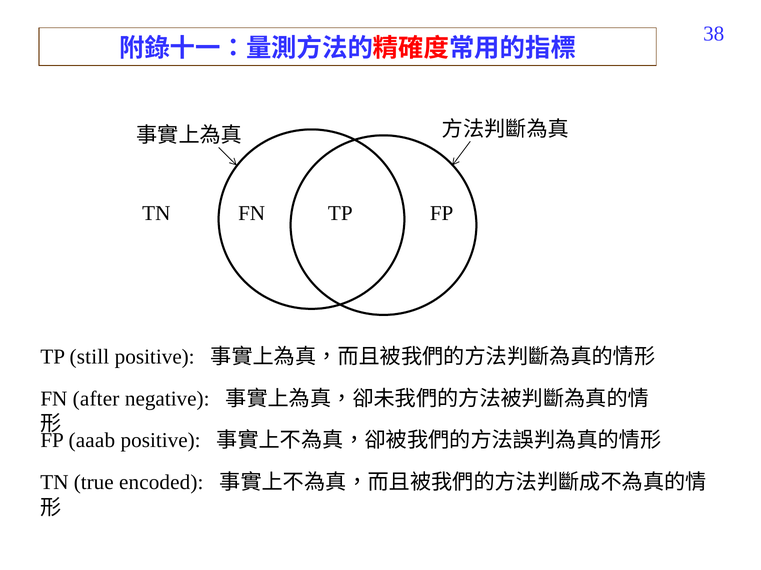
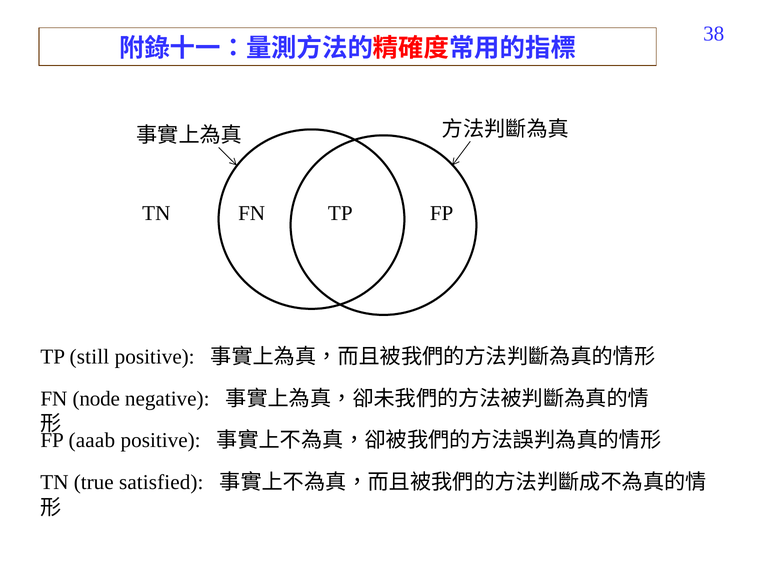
after: after -> node
encoded: encoded -> satisfied
